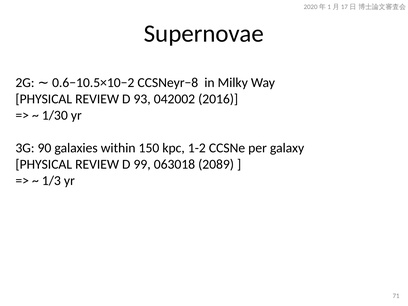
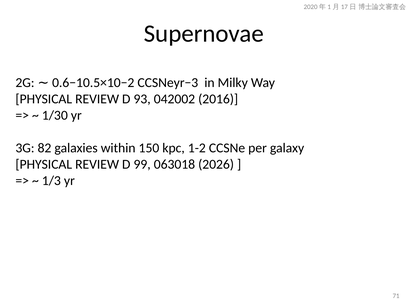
CCSNeyr−8: CCSNeyr−8 -> CCSNeyr−3
90: 90 -> 82
2089: 2089 -> 2026
